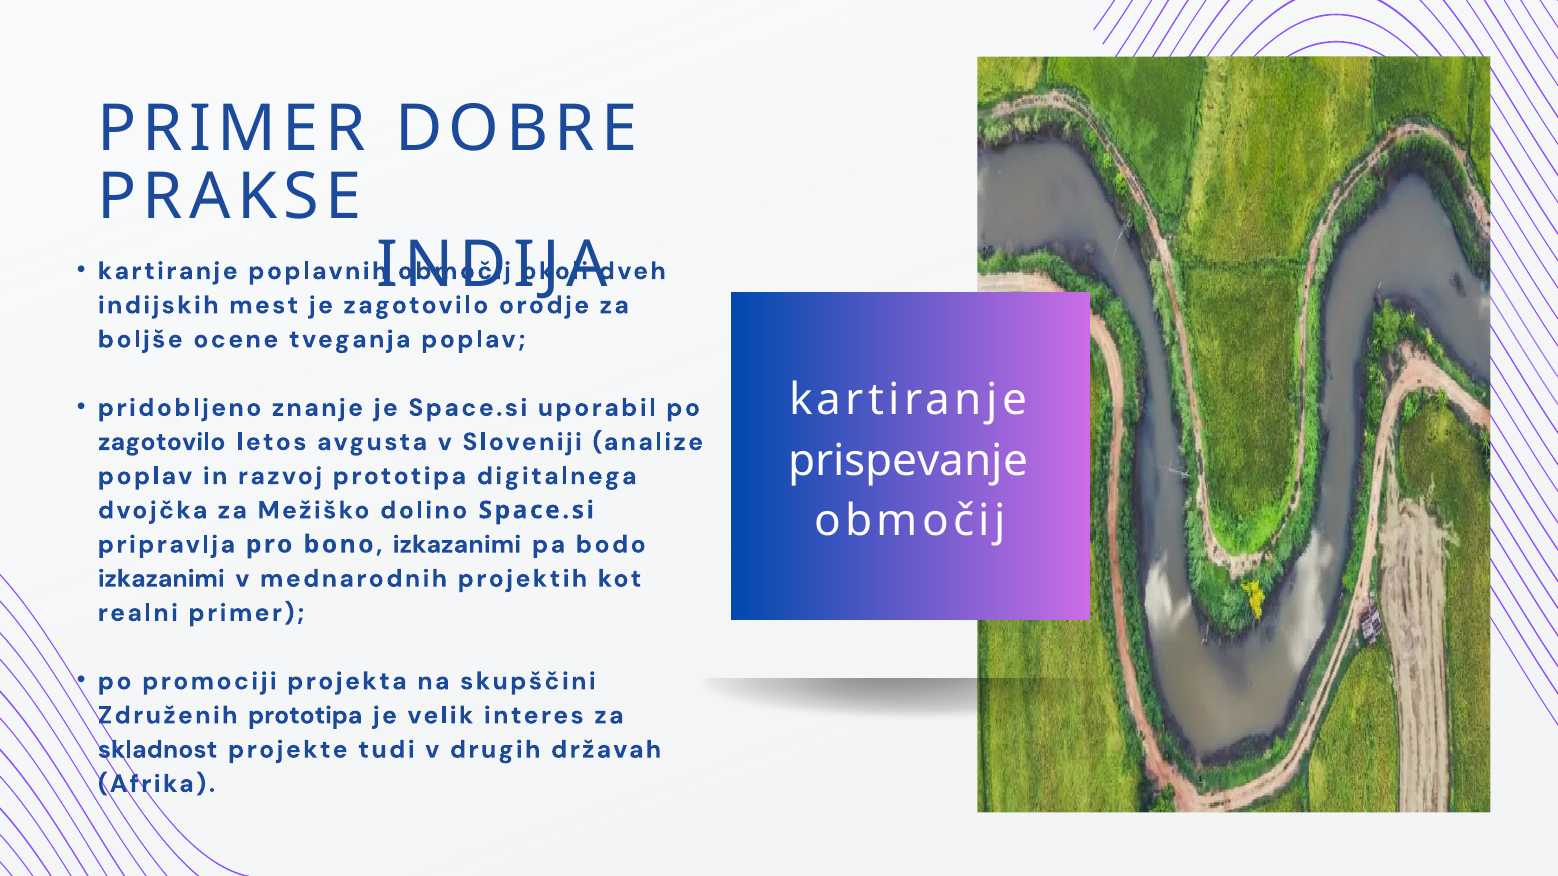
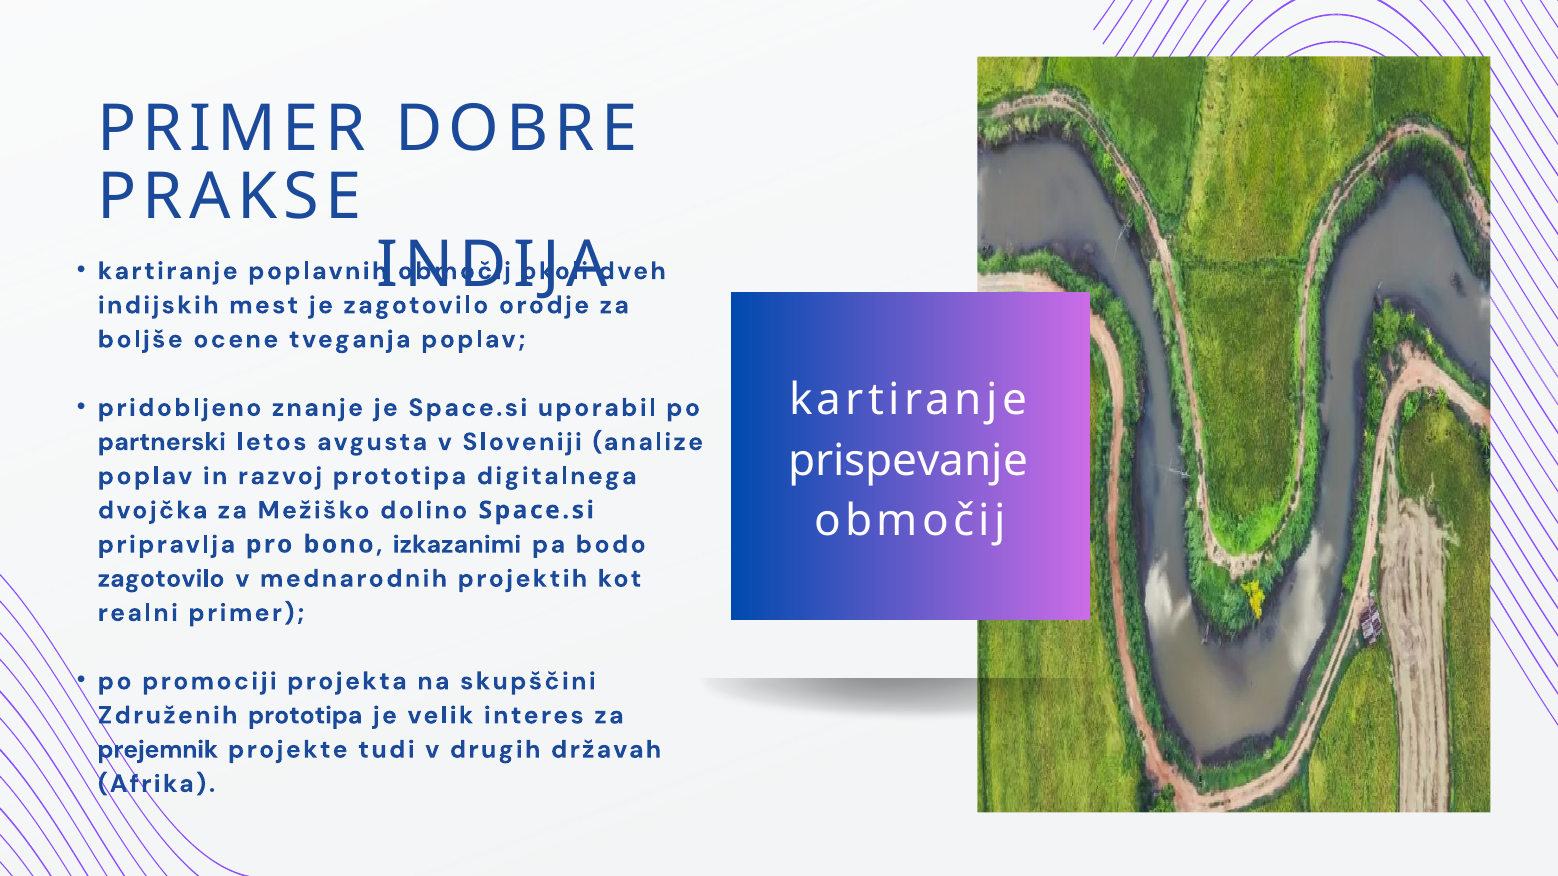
zagotovilo at (162, 442): zagotovilo -> partnerski
izkazanimi at (161, 579): izkazanimi -> zagotovilo
skladnost: skladnost -> prejemnik
